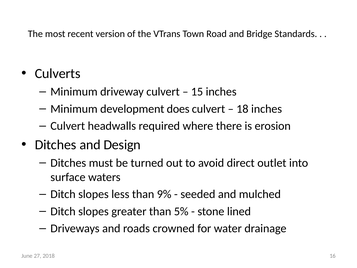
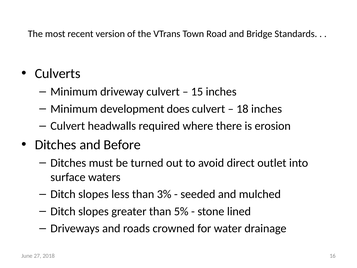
Design: Design -> Before
9%: 9% -> 3%
